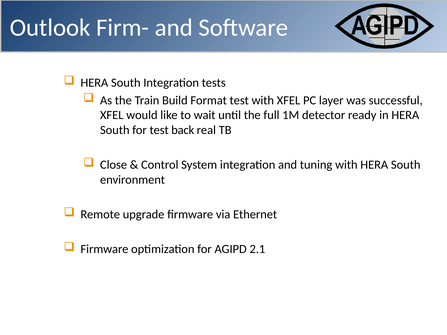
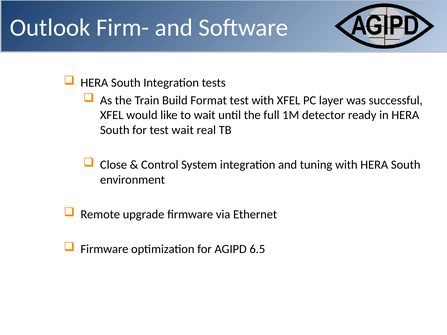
test back: back -> wait
2.1: 2.1 -> 6.5
